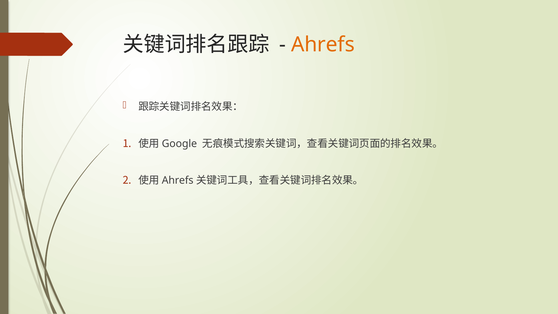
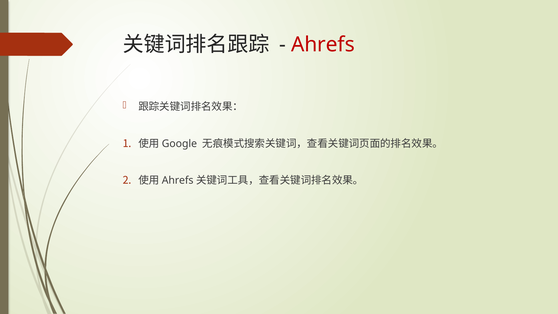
Ahrefs colour: orange -> red
